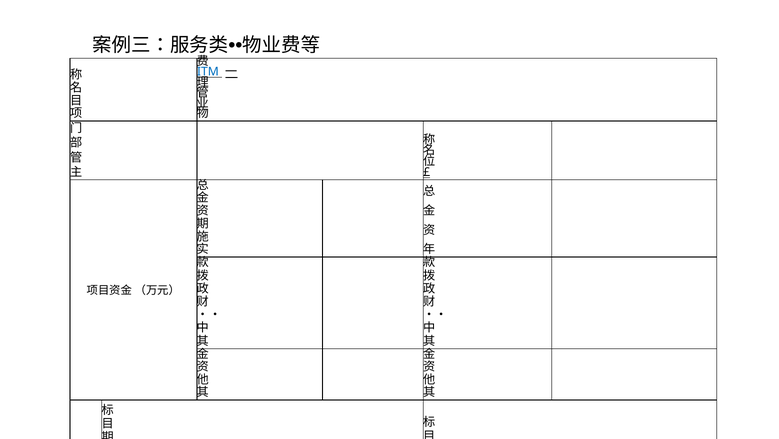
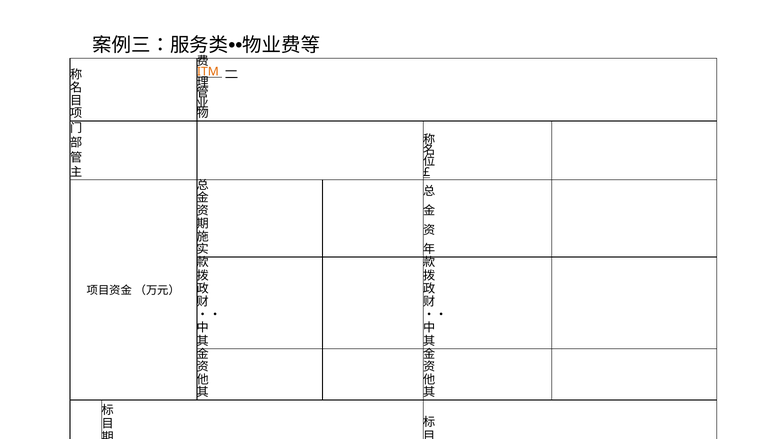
ITM colour: blue -> orange
